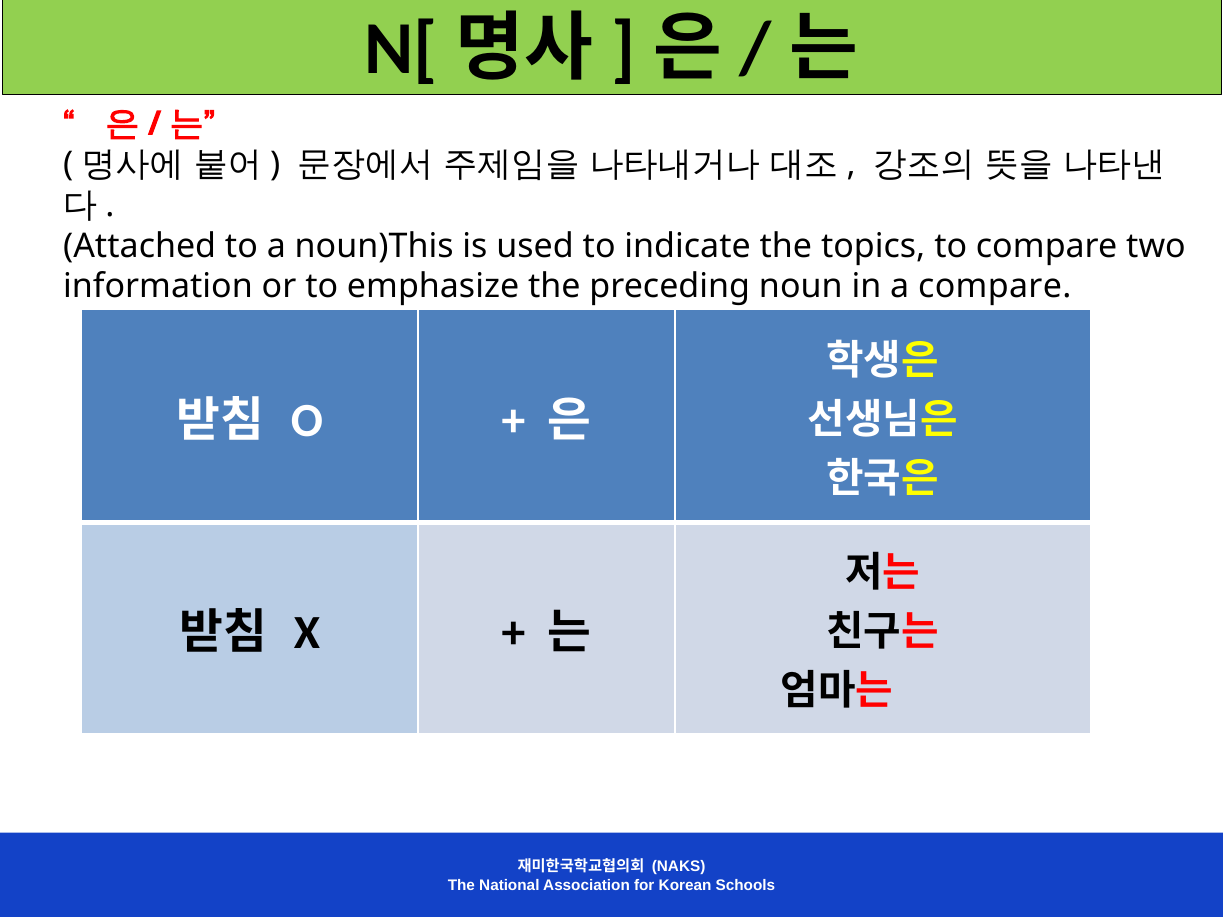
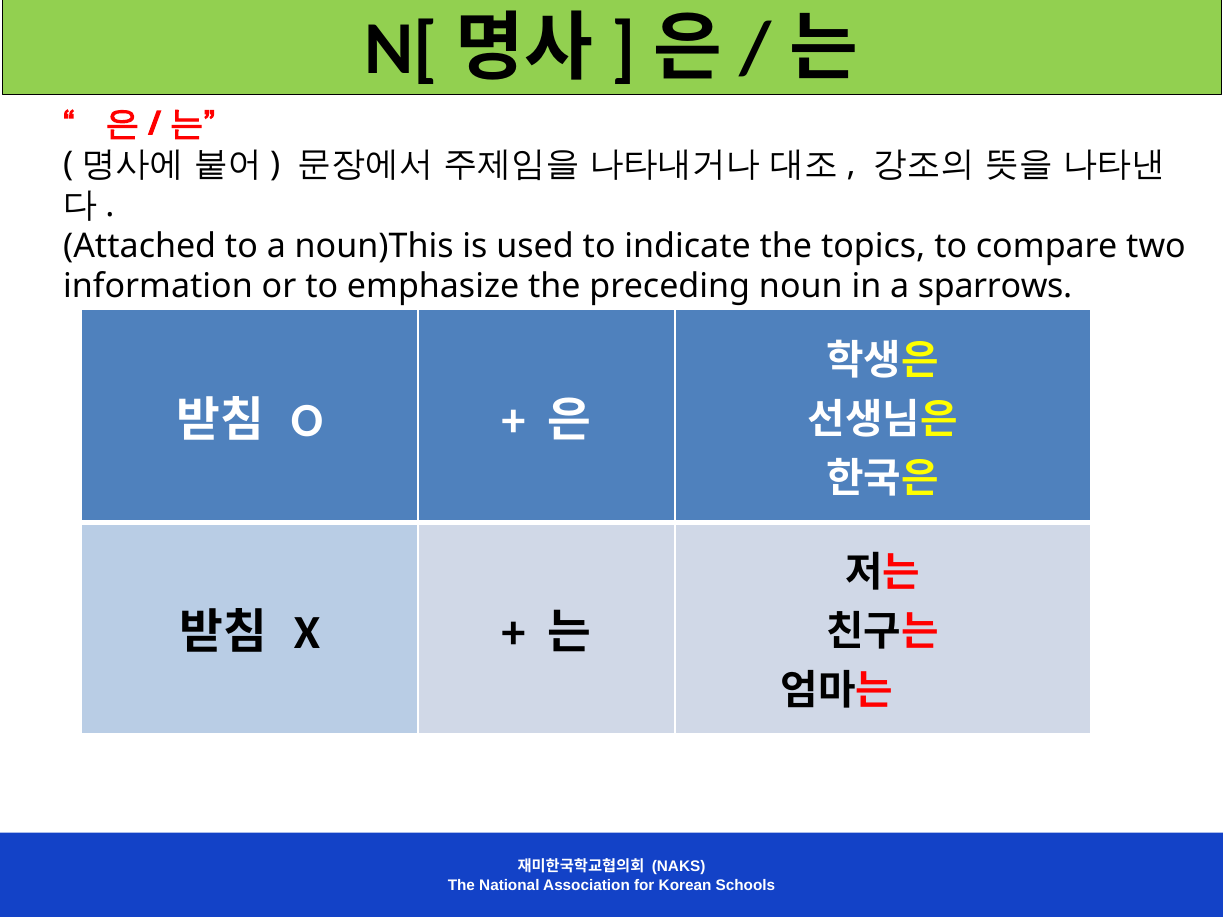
a compare: compare -> sparrows
